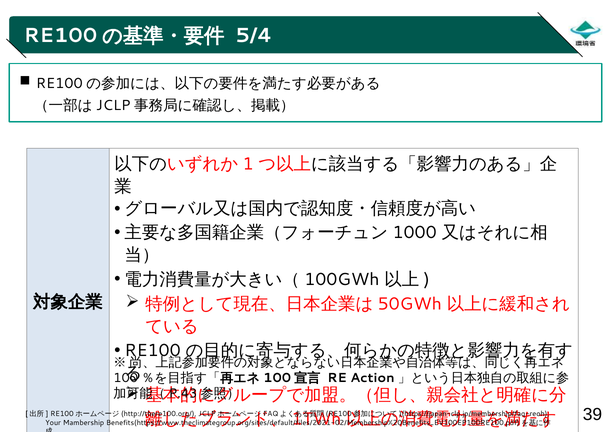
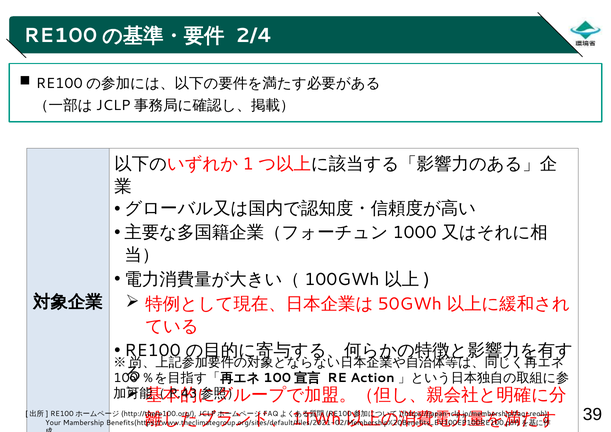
5/4: 5/4 -> 2/4
